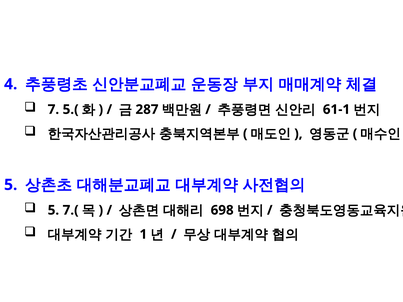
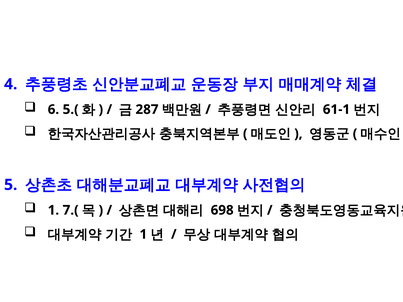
7: 7 -> 6
5 at (53, 210): 5 -> 1
